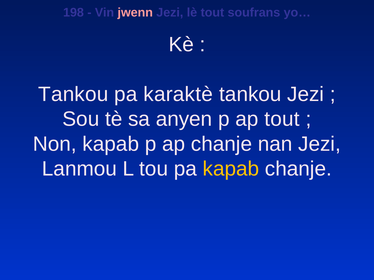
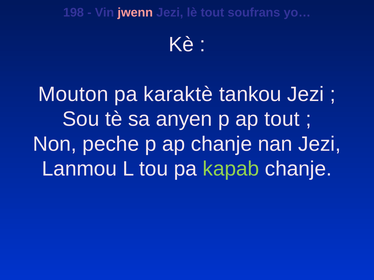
Tankou at (73, 94): Tankou -> Mouton
Non kapab: kapab -> peche
kapab at (231, 169) colour: yellow -> light green
